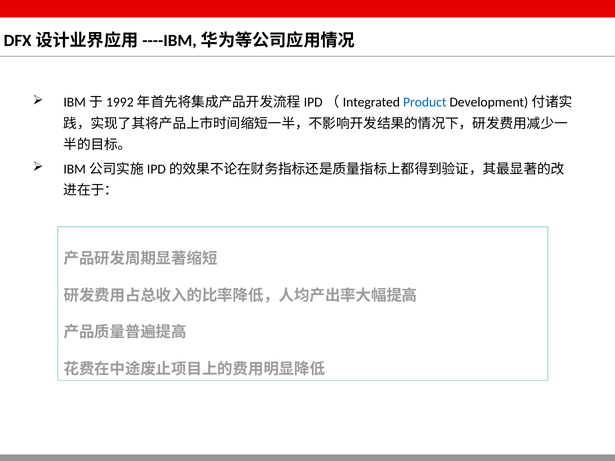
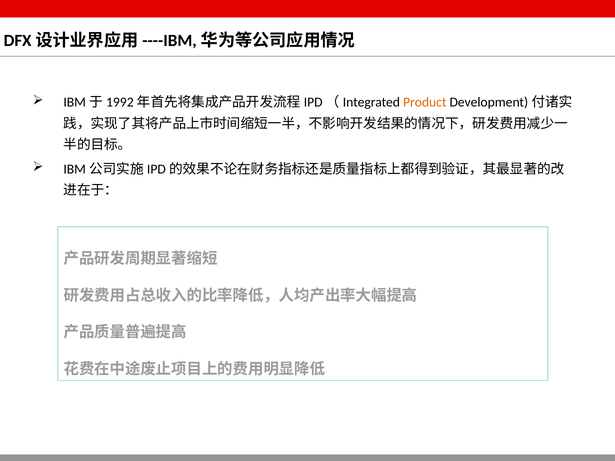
Product colour: blue -> orange
